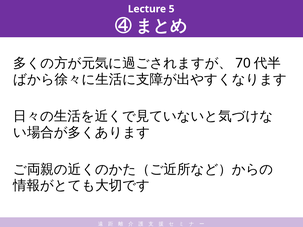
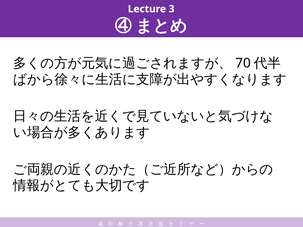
5: 5 -> 3
